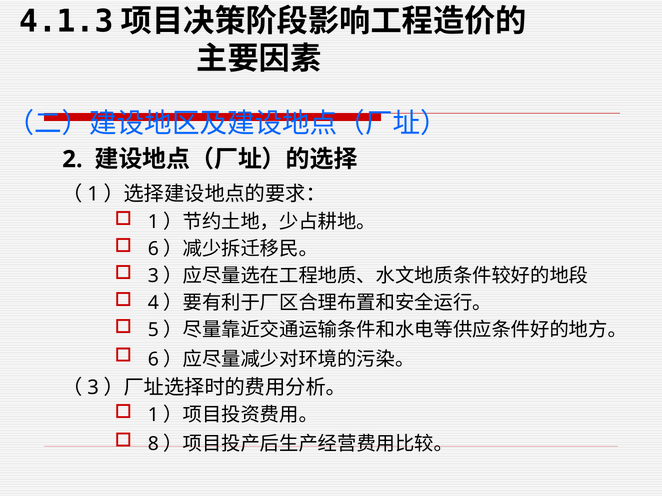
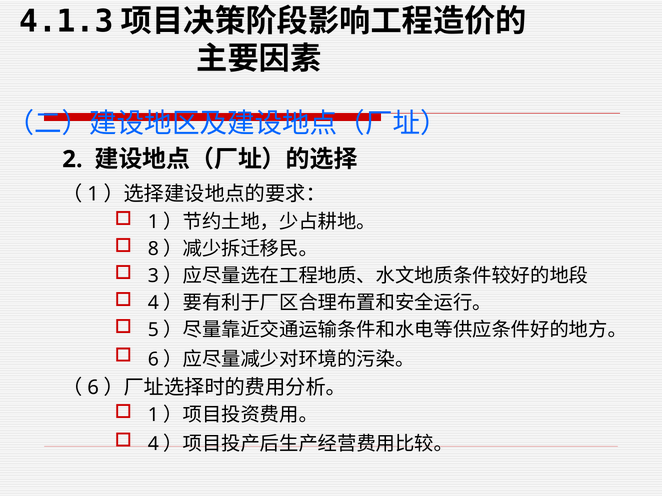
6 at (153, 249): 6 -> 8
3 at (93, 388): 3 -> 6
8 at (153, 445): 8 -> 4
